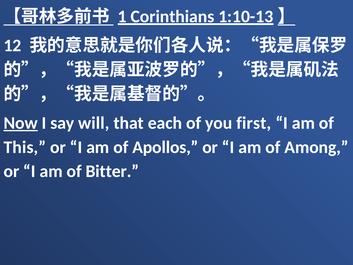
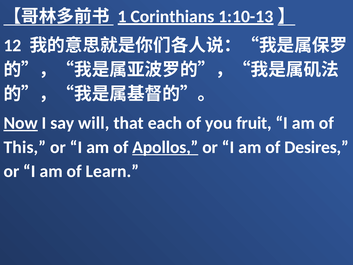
first: first -> fruit
Apollos underline: none -> present
Among: Among -> Desires
Bitter: Bitter -> Learn
